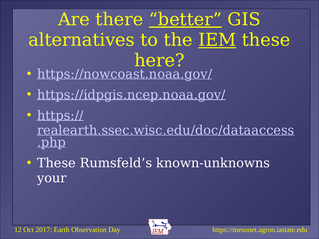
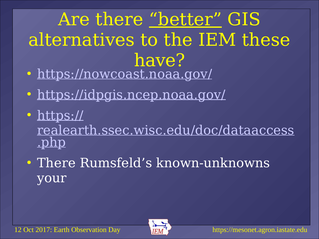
IEM underline: present -> none
here: here -> have
These at (56, 163): These -> There
